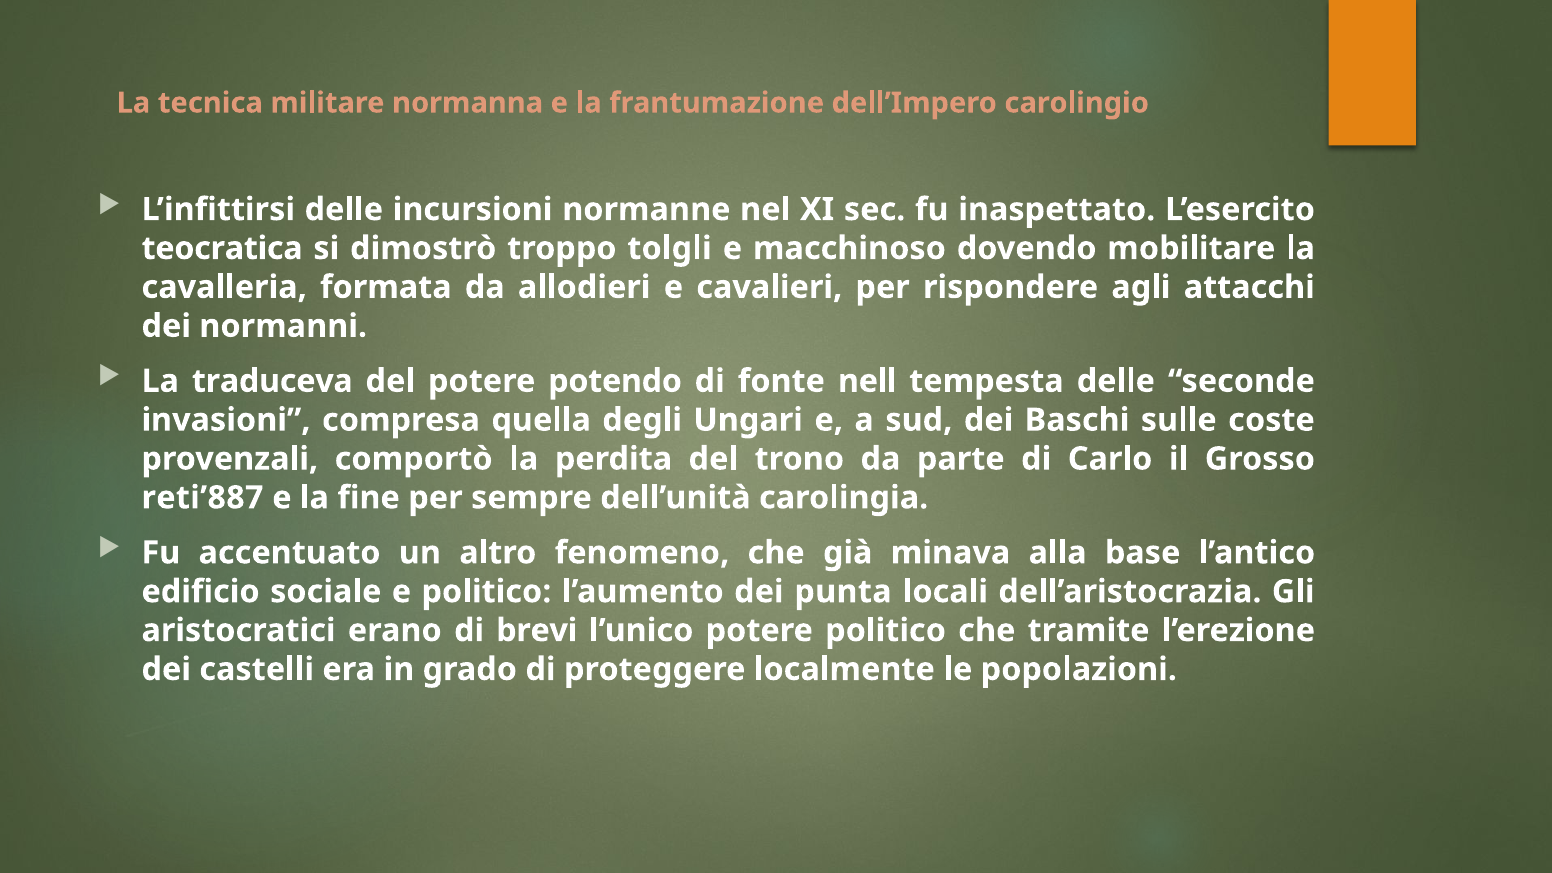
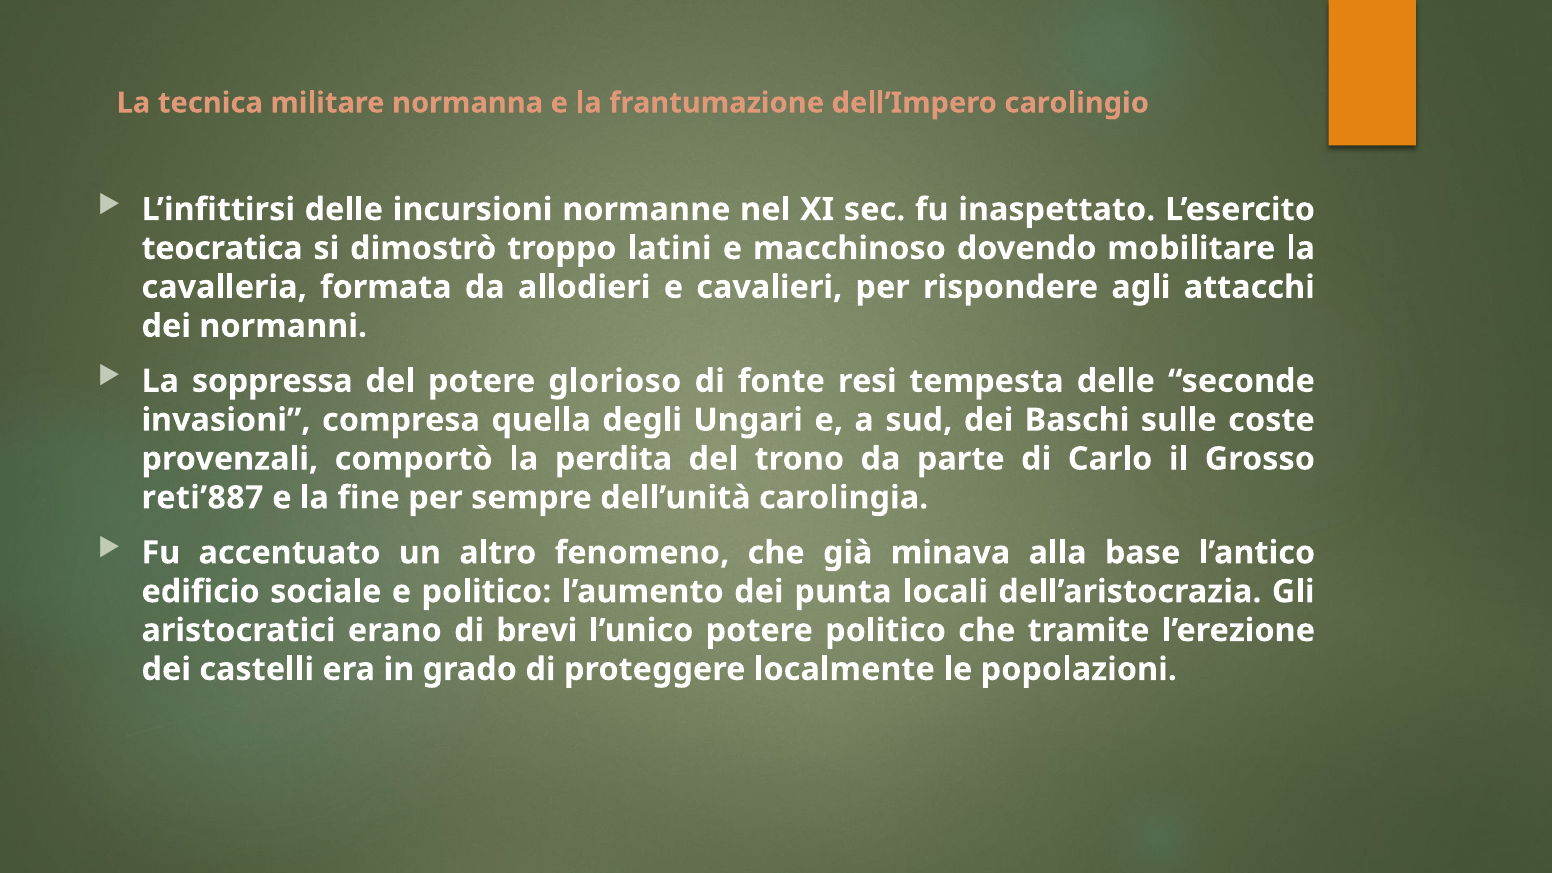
tolgli: tolgli -> latini
traduceva: traduceva -> soppressa
potendo: potendo -> glorioso
nell: nell -> resi
